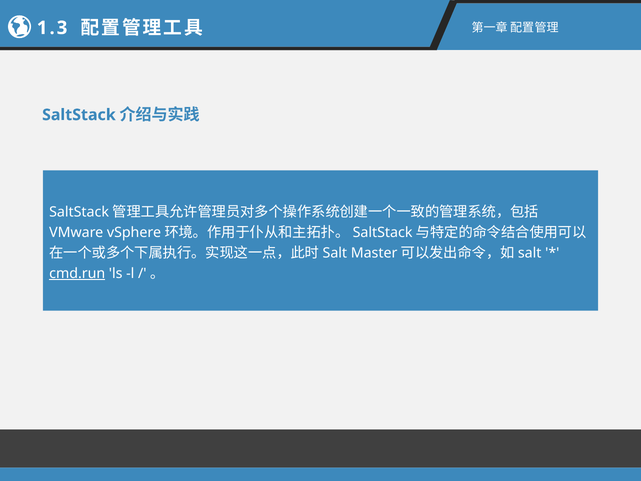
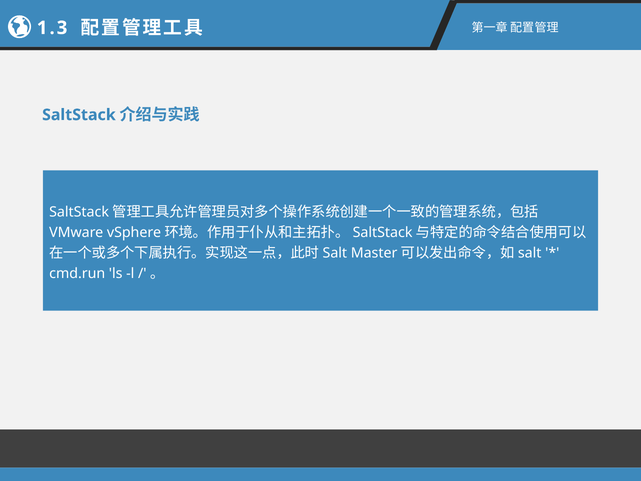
cmd.run underline: present -> none
